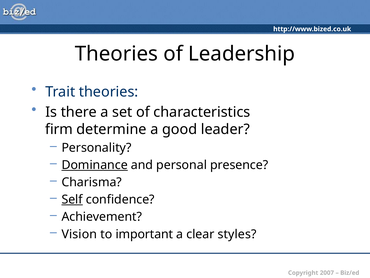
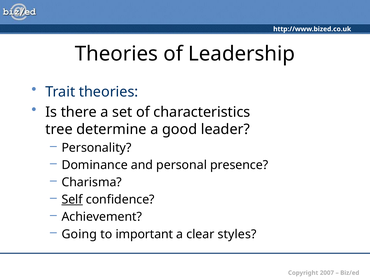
firm: firm -> tree
Dominance underline: present -> none
Vision: Vision -> Going
